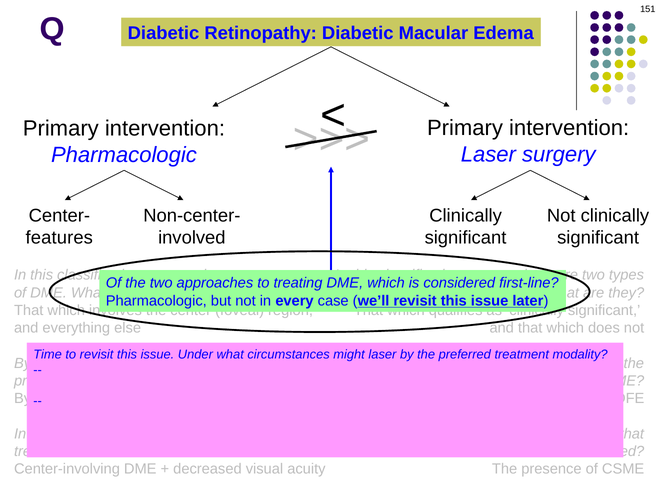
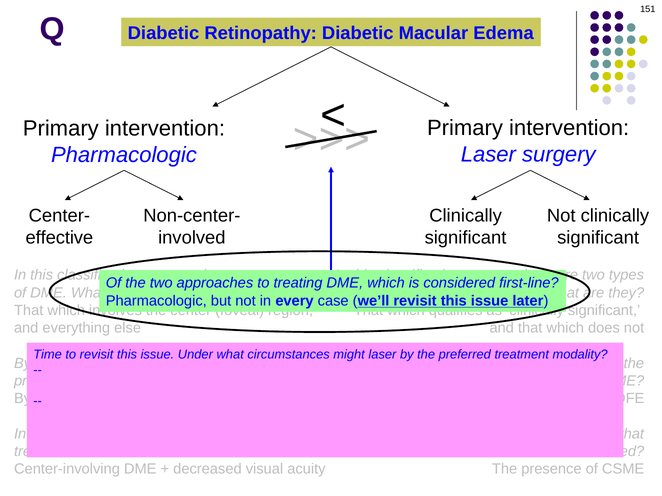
features at (59, 238): features -> effective
